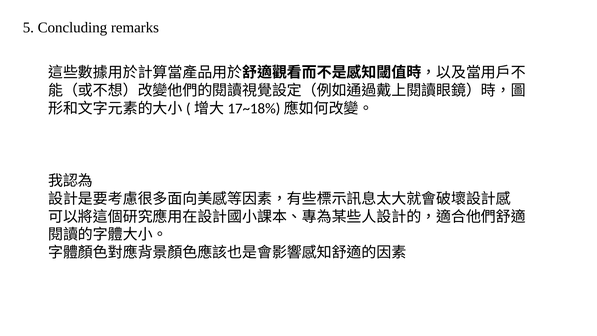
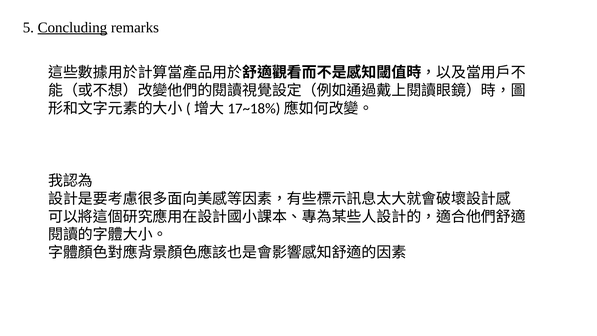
Concluding underline: none -> present
